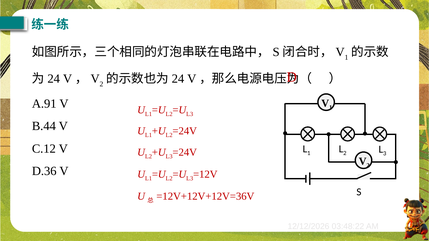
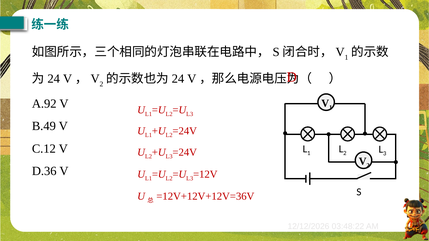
A.91: A.91 -> A.92
B.44: B.44 -> B.49
